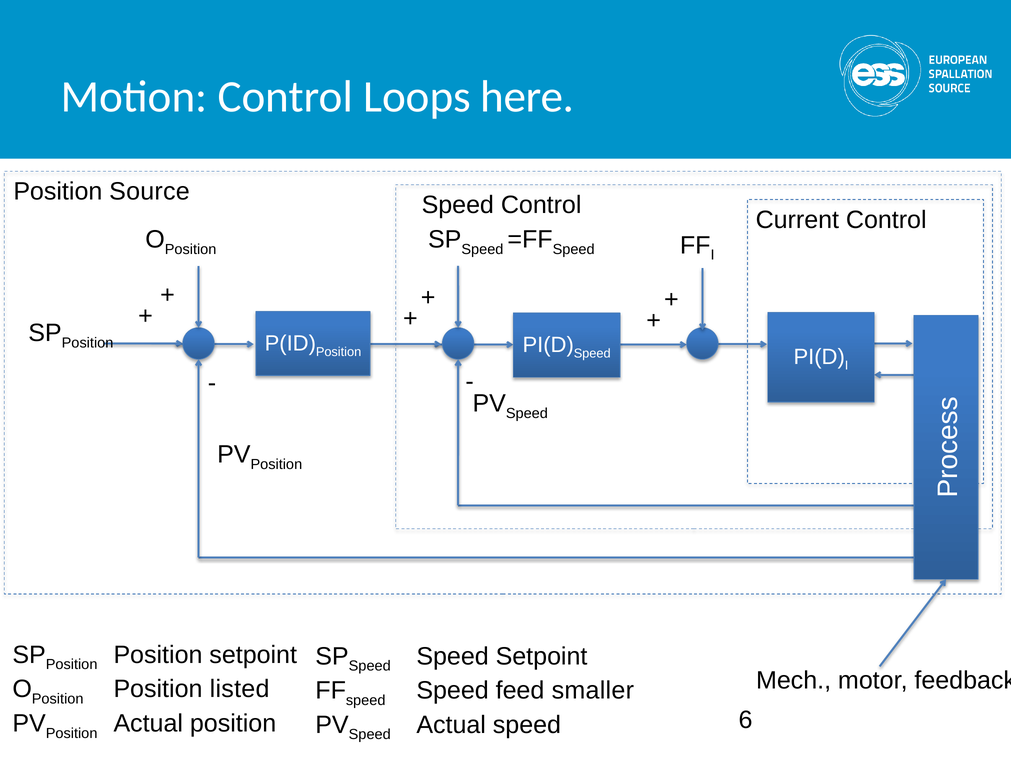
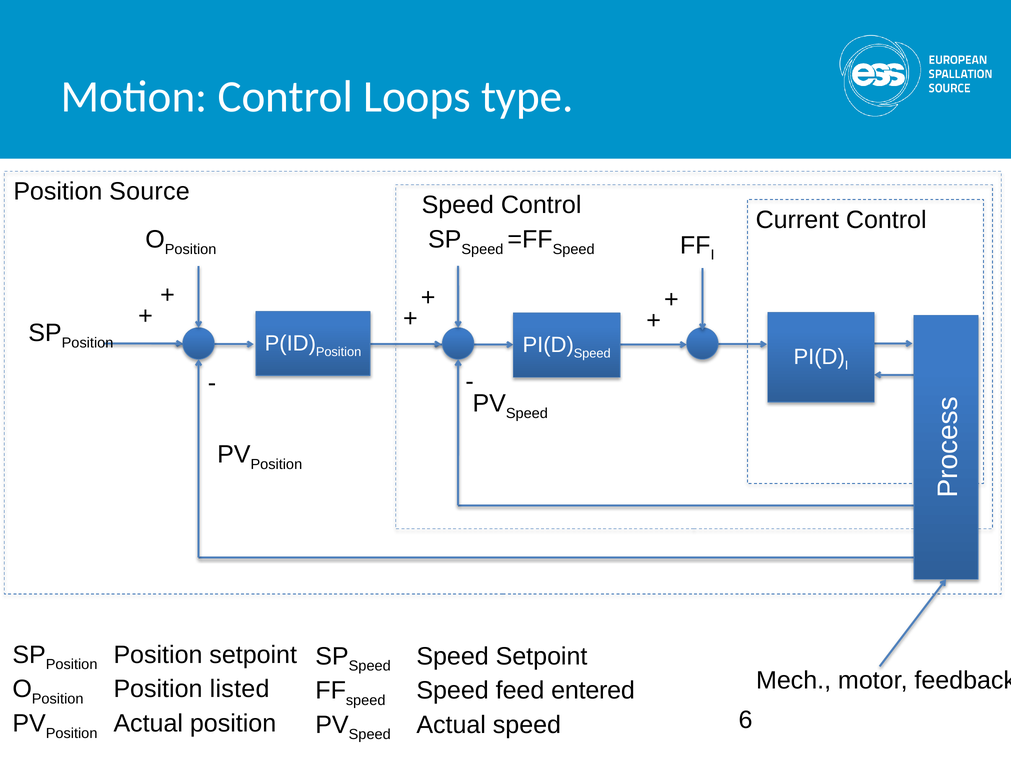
here: here -> type
smaller: smaller -> entered
